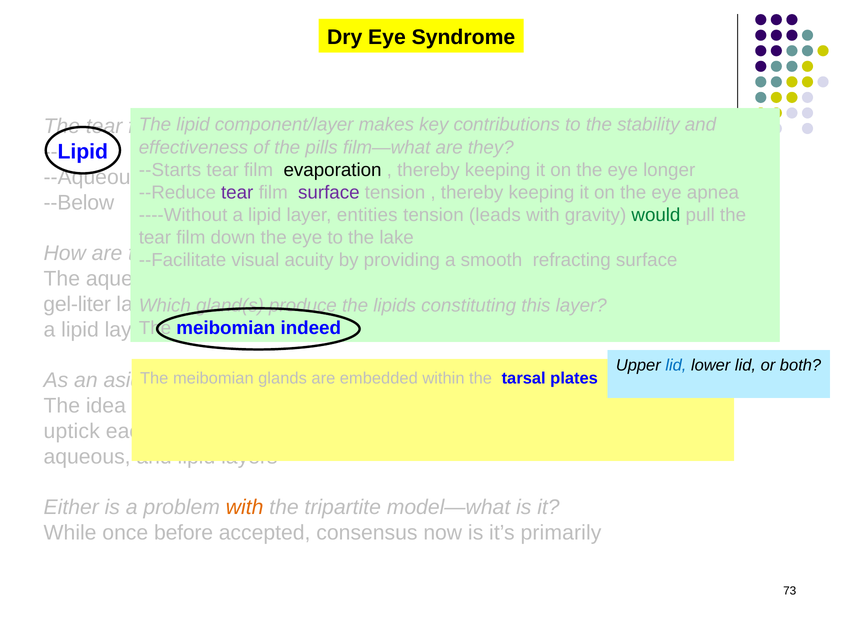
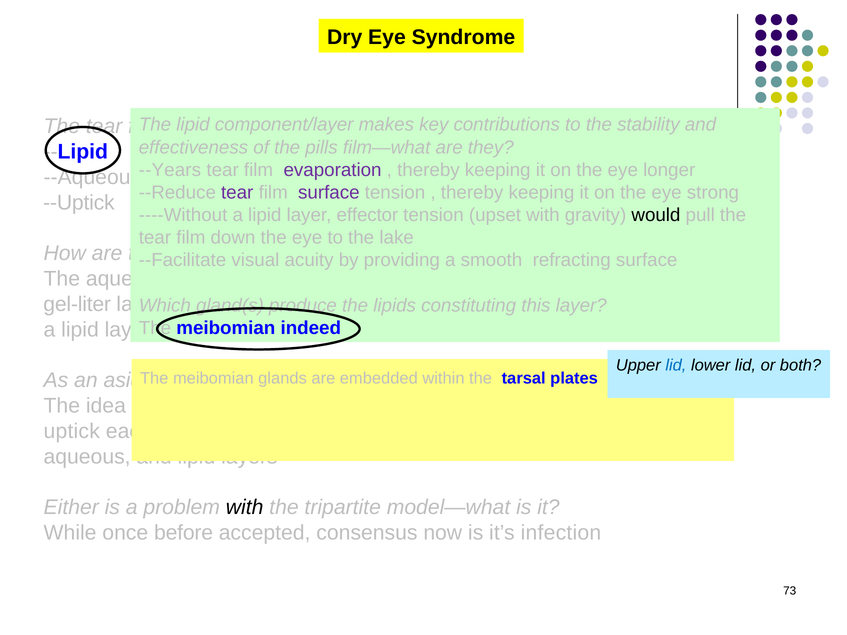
--Starts: --Starts -> --Years
evaporation colour: black -> purple
apnea: apnea -> strong
--Below: --Below -> --Uptick
entities: entities -> effector
leads: leads -> upset
would colour: green -> black
with at (245, 508) colour: orange -> black
it’s primarily: primarily -> infection
